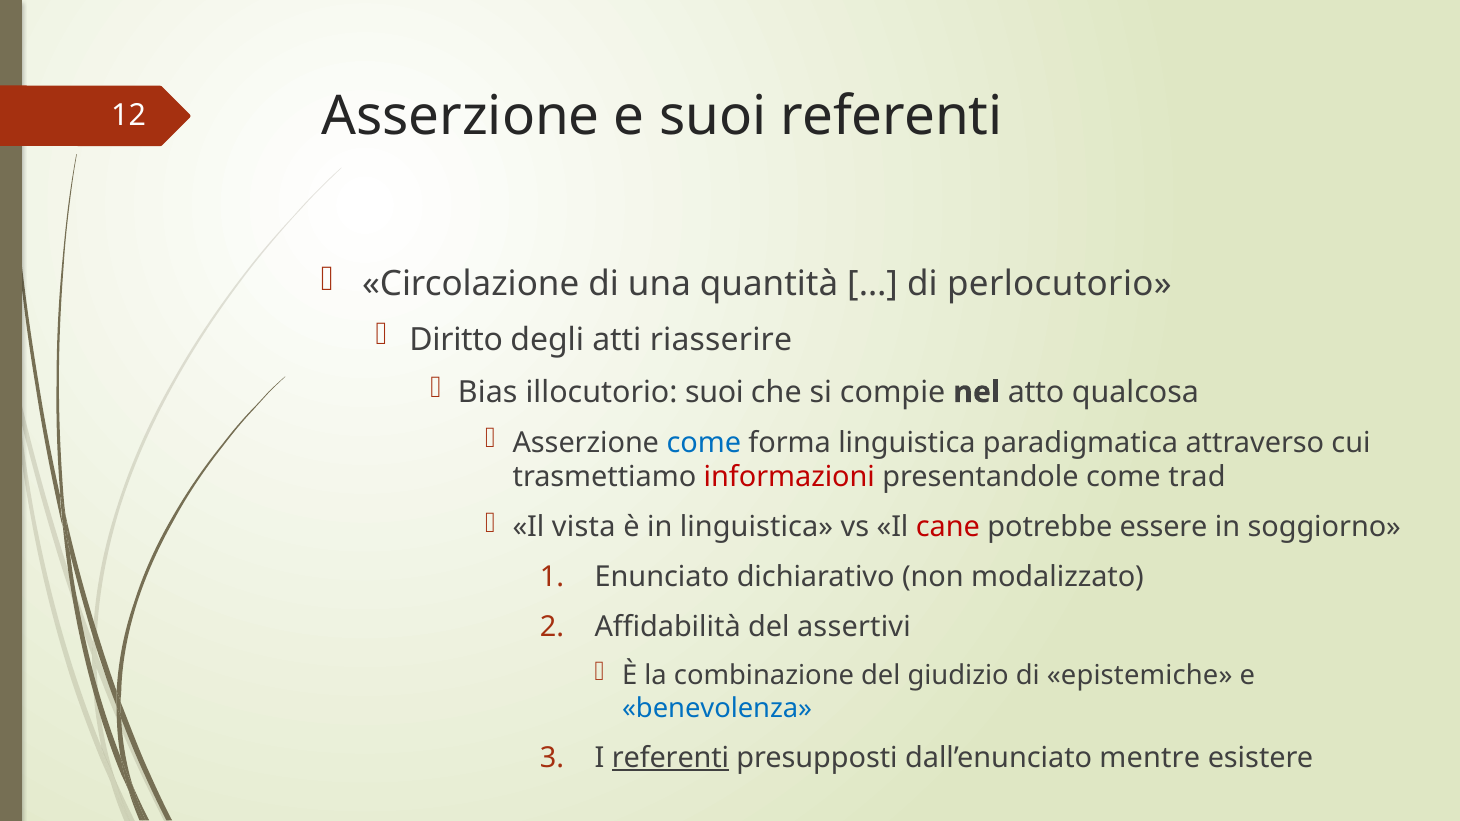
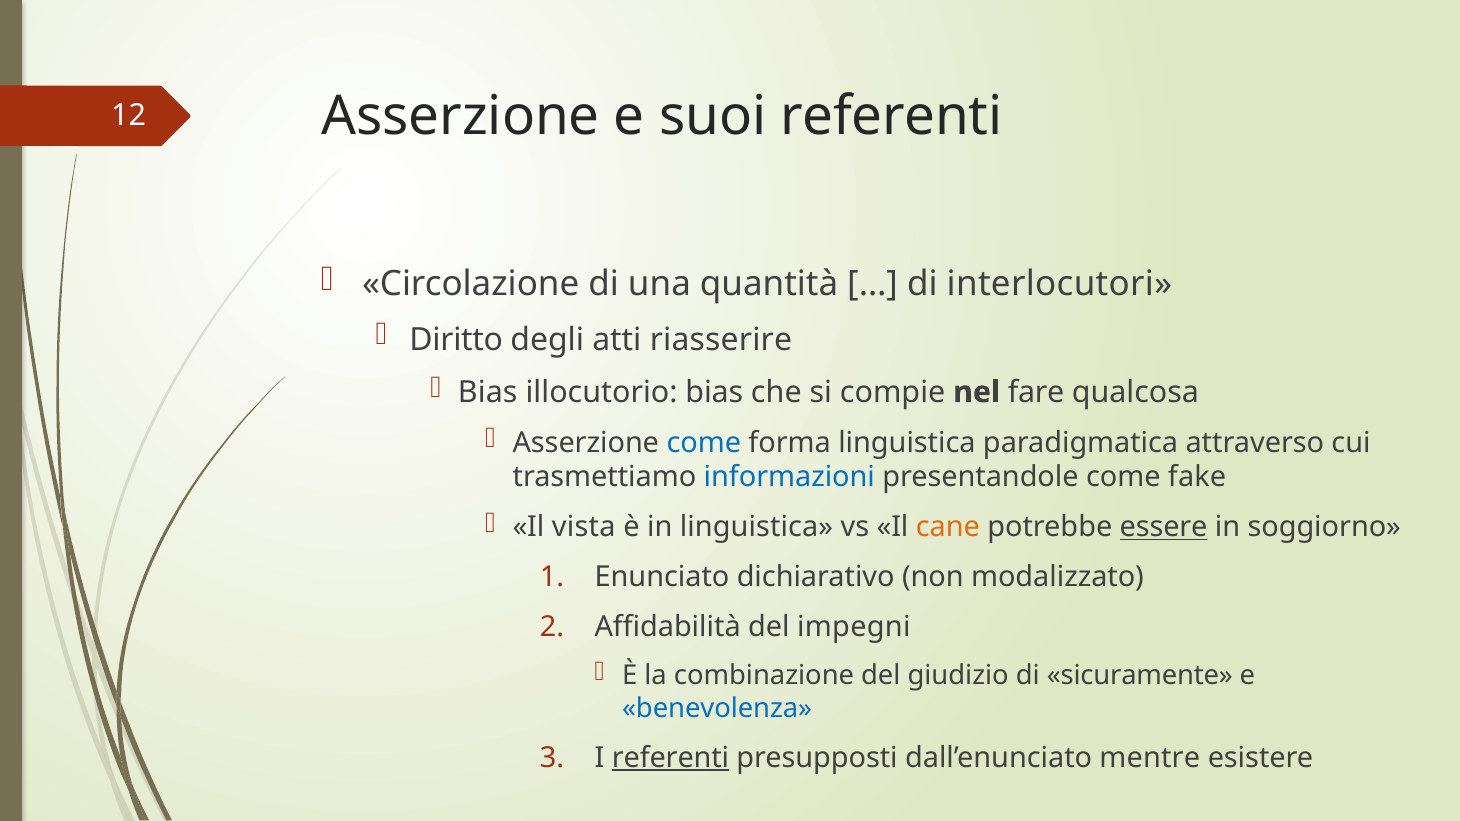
perlocutorio: perlocutorio -> interlocutori
illocutorio suoi: suoi -> bias
atto: atto -> fare
informazioni colour: red -> blue
trad: trad -> fake
cane colour: red -> orange
essere underline: none -> present
assertivi: assertivi -> impegni
epistemiche: epistemiche -> sicuramente
